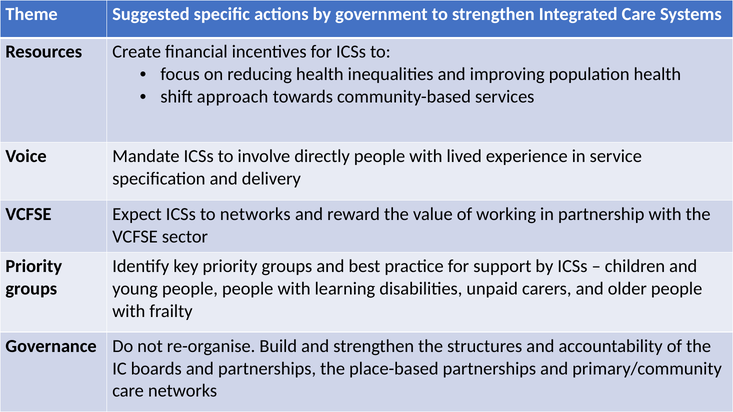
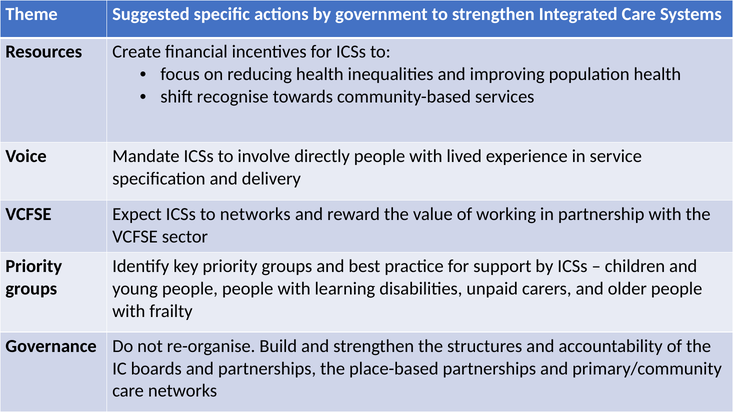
approach: approach -> recognise
